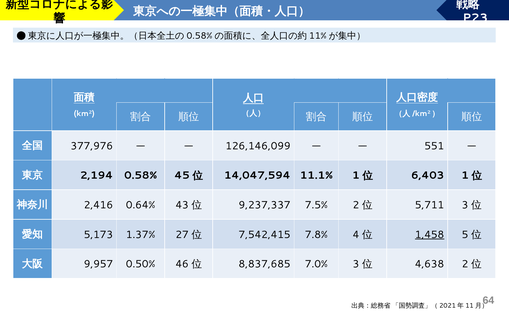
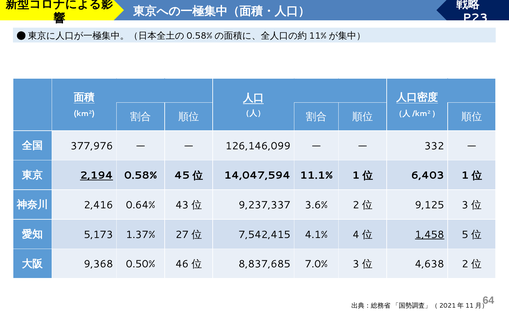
551: 551 -> 332
2,194 underline: none -> present
7.5%: 7.5% -> 3.6%
5,711: 5,711 -> 9,125
7.8%: 7.8% -> 4.1%
9,957: 9,957 -> 9,368
